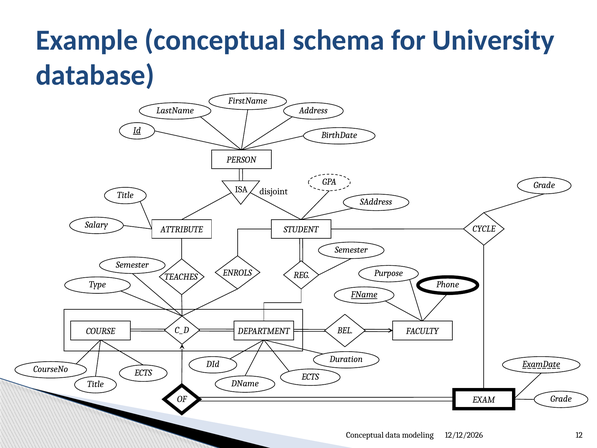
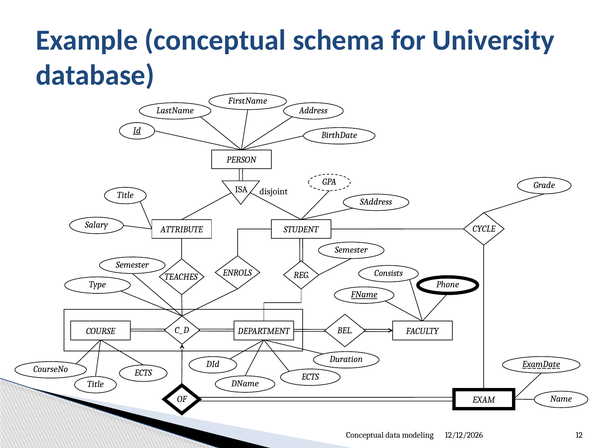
Purpose: Purpose -> Consists
Grade at (561, 399): Grade -> Name
